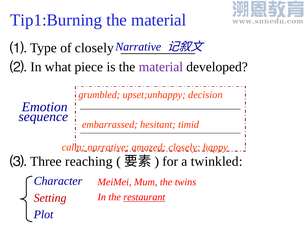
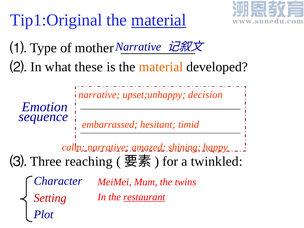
Tip1:Burning: Tip1:Burning -> Tip1:Original
material at (159, 20) underline: none -> present
of closely: closely -> mother
piece: piece -> these
material at (161, 67) colour: purple -> orange
grumbled at (99, 95): grumbled -> narrative
amazed closely: closely -> shining
